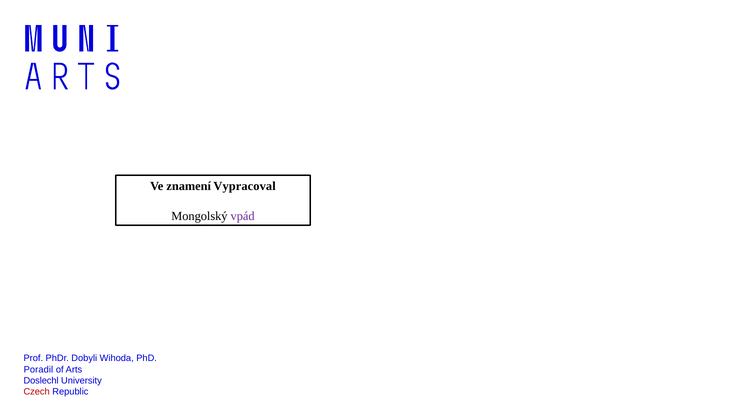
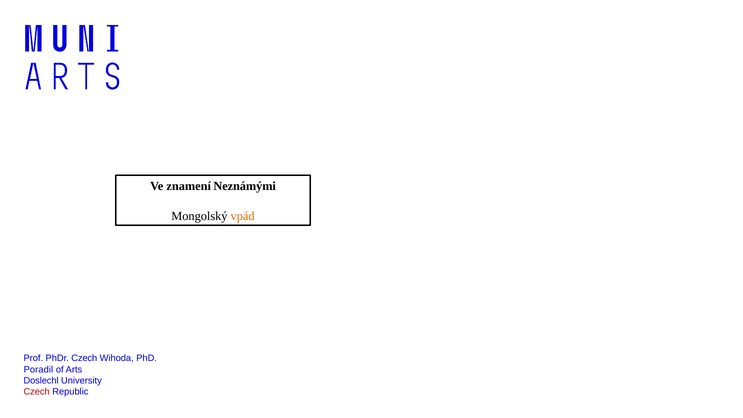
Vypracoval: Vypracoval -> Neznámými
vpád colour: purple -> orange
PhDr Dobyli: Dobyli -> Czech
